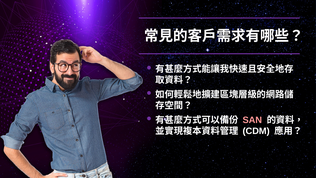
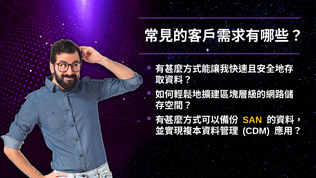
SAN colour: pink -> yellow
